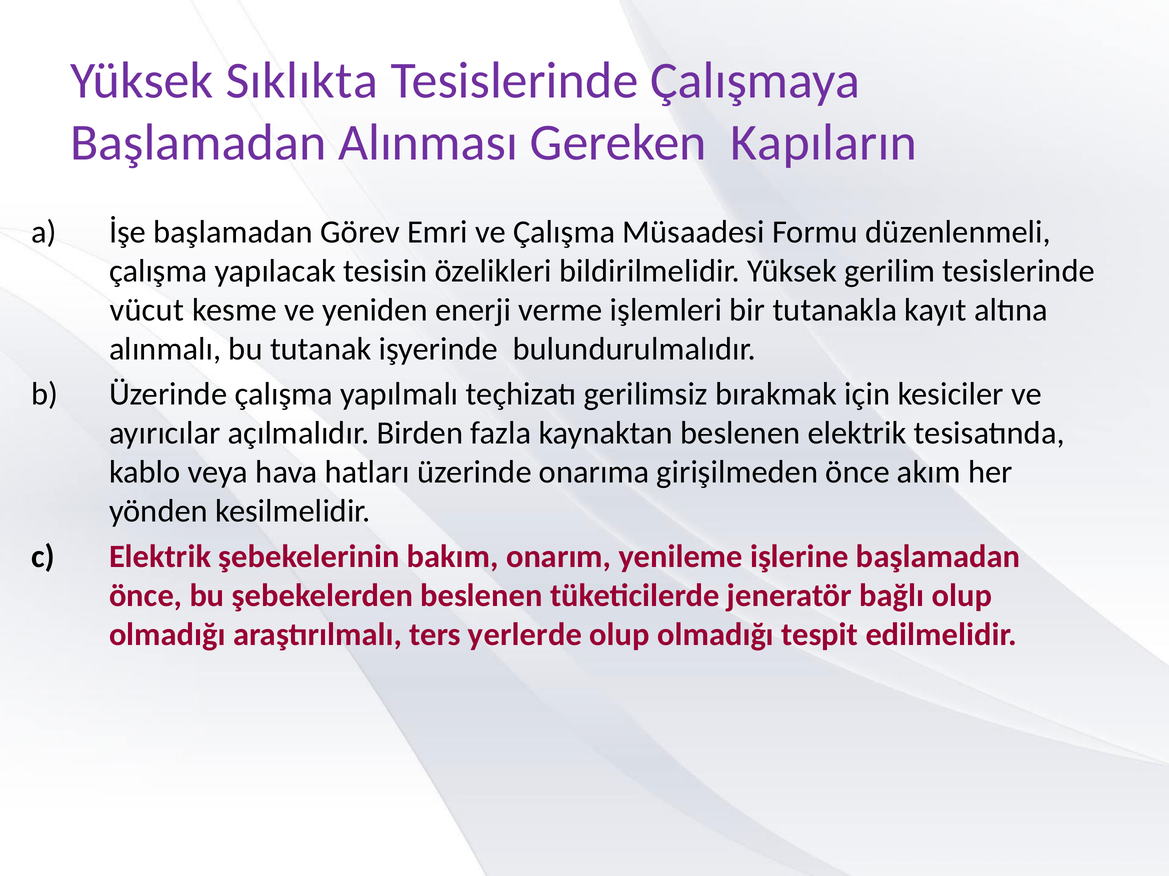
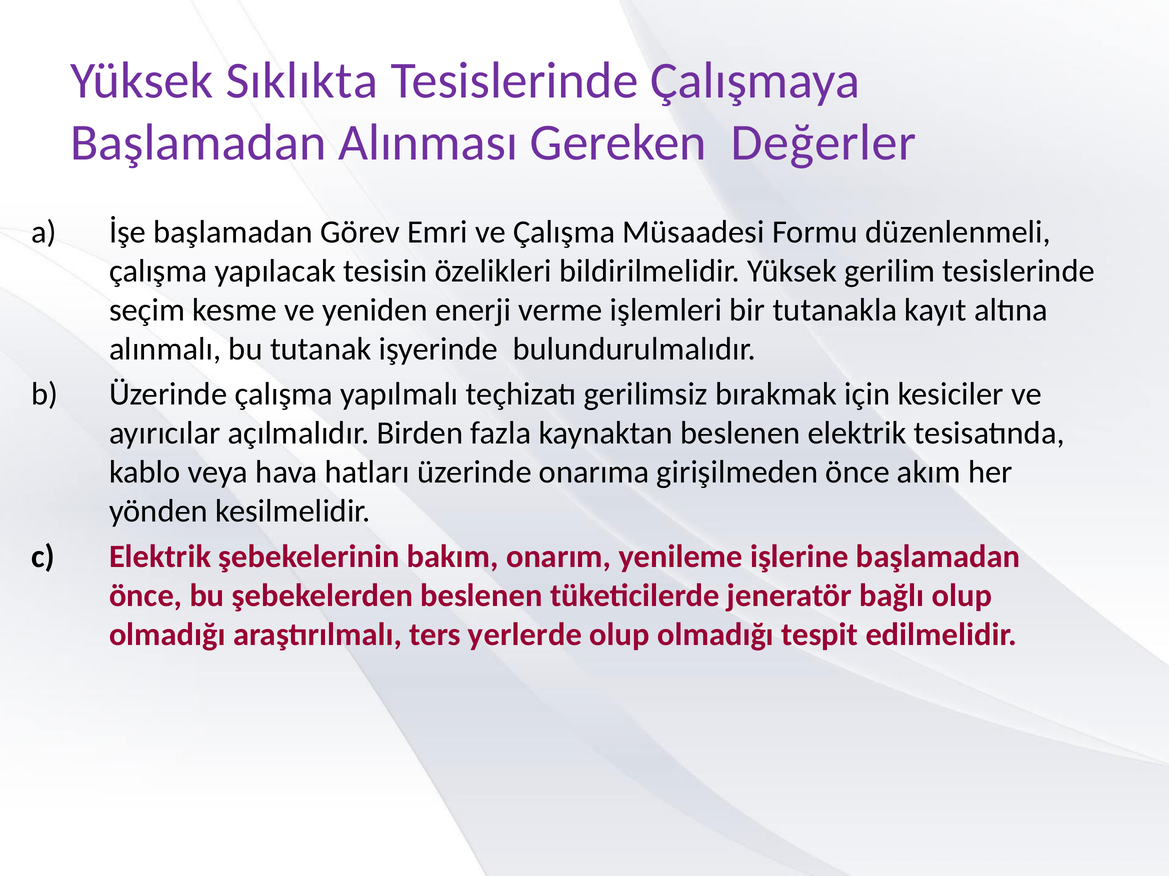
Kapıların: Kapıların -> Değerler
vücut: vücut -> seçim
